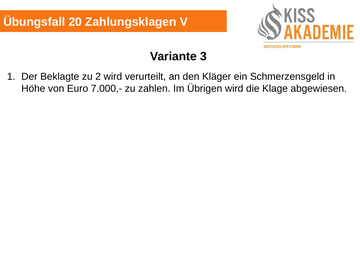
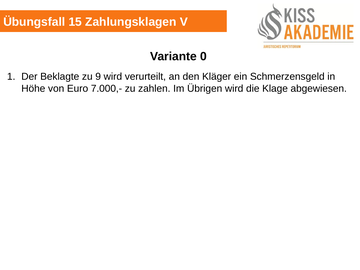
20: 20 -> 15
3: 3 -> 0
2: 2 -> 9
